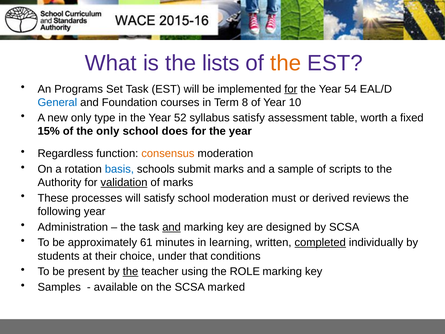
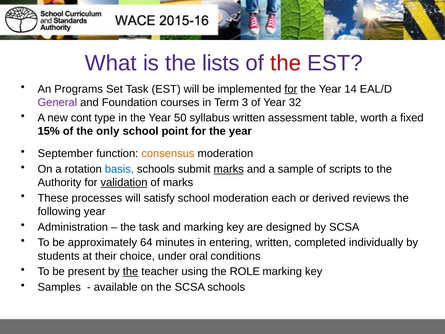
the at (286, 63) colour: orange -> red
54: 54 -> 14
General colour: blue -> purple
8: 8 -> 3
10: 10 -> 32
new only: only -> cont
52: 52 -> 50
syllabus satisfy: satisfy -> written
does: does -> point
Regardless: Regardless -> September
marks at (229, 169) underline: none -> present
must: must -> each
and at (172, 227) underline: present -> none
61: 61 -> 64
learning: learning -> entering
completed underline: present -> none
that: that -> oral
SCSA marked: marked -> schools
